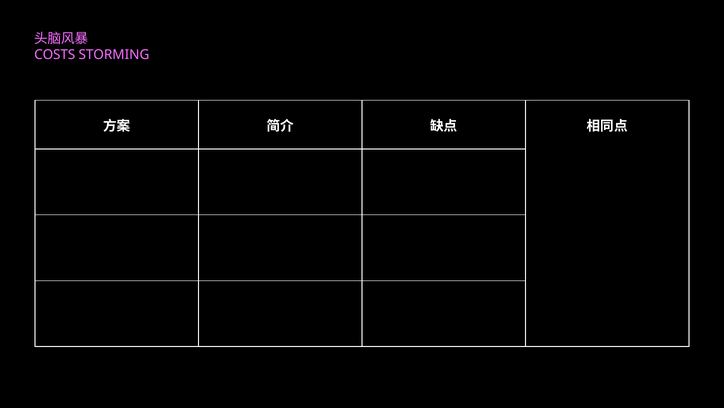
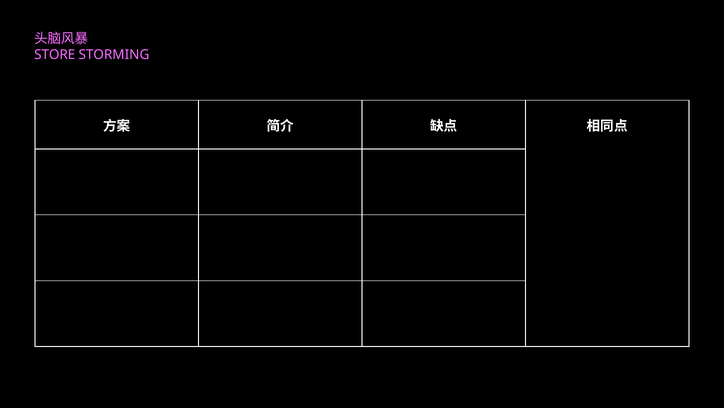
COSTS: COSTS -> STORE
